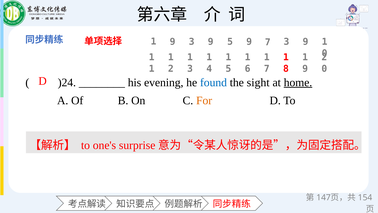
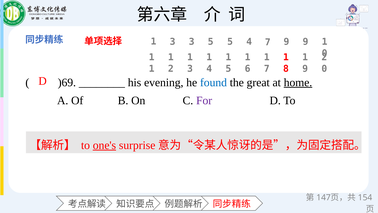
9 at (173, 42): 9 -> 3
9 at (211, 42): 9 -> 5
5 9: 9 -> 4
7 3: 3 -> 9
)24: )24 -> )69
sight: sight -> great
For colour: orange -> purple
one's underline: none -> present
